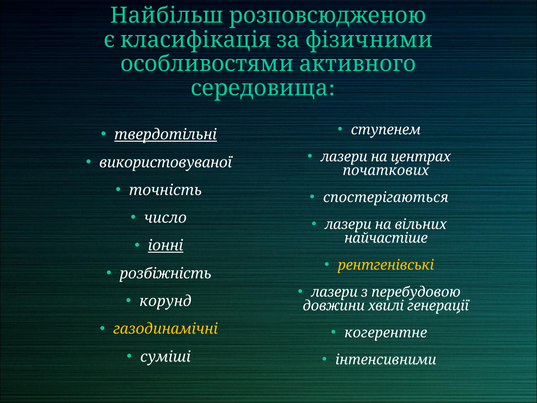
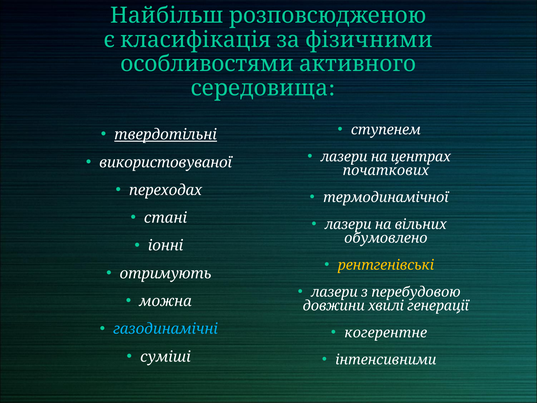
точність: точність -> переходах
спостерігаються: спостерігаються -> термодинамічної
число: число -> стані
найчастіше: найчастіше -> обумовлено
іонні underline: present -> none
розбіжність: розбіжність -> отримують
корунд: корунд -> можна
газодинамічні colour: yellow -> light blue
